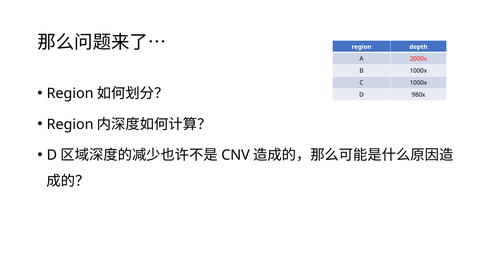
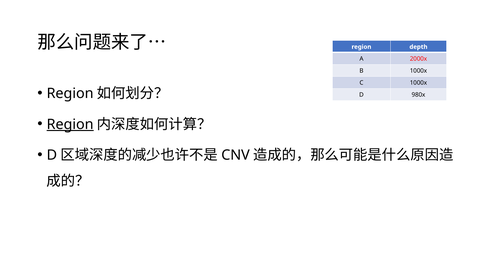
Region at (70, 124) underline: none -> present
